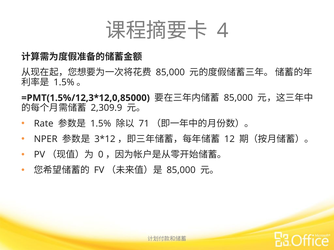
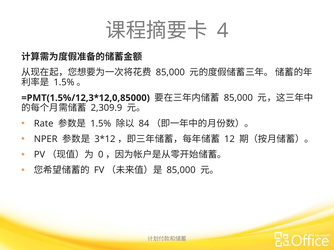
71: 71 -> 84
